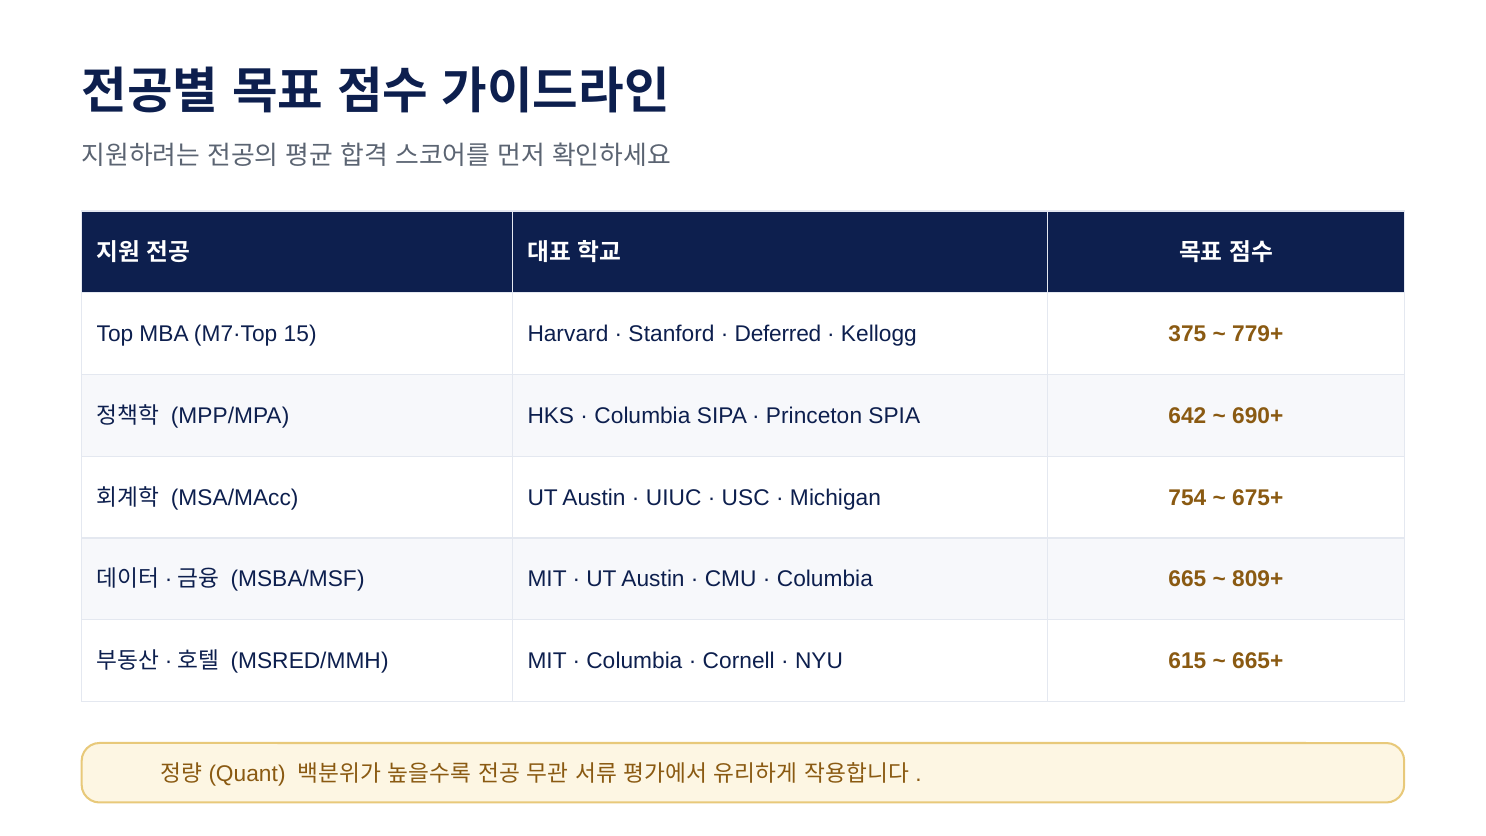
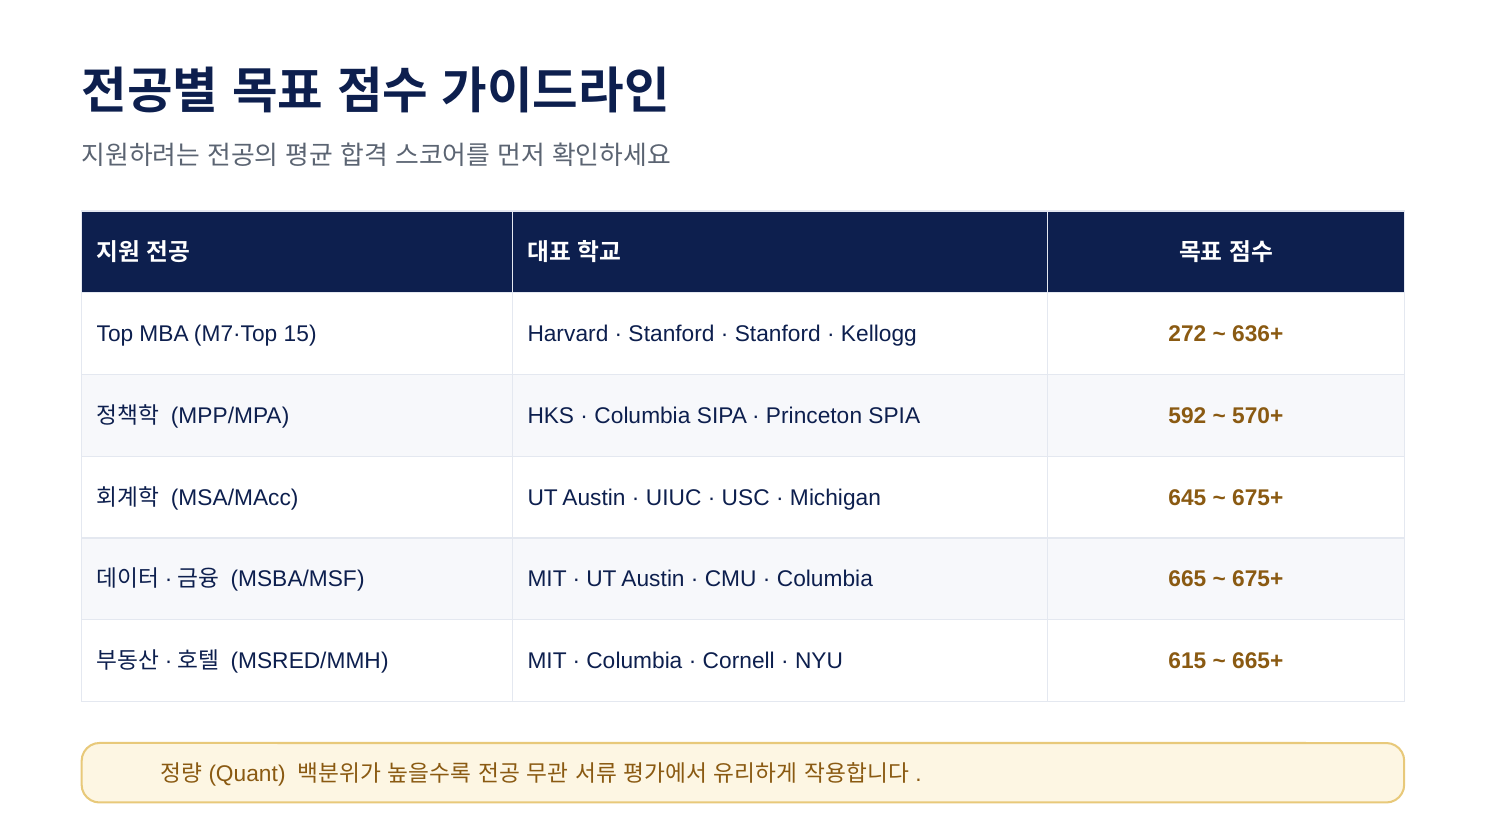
Deferred at (778, 334): Deferred -> Stanford
375: 375 -> 272
779+: 779+ -> 636+
642: 642 -> 592
690+: 690+ -> 570+
754: 754 -> 645
809+ at (1258, 579): 809+ -> 675+
